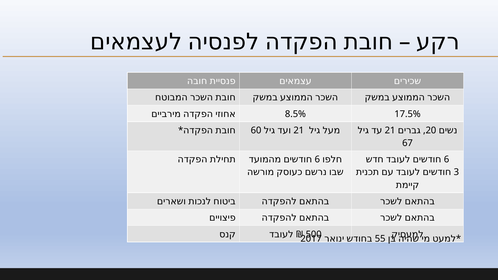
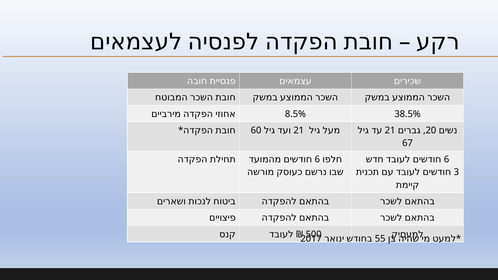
17.5%: 17.5% -> 38.5%
